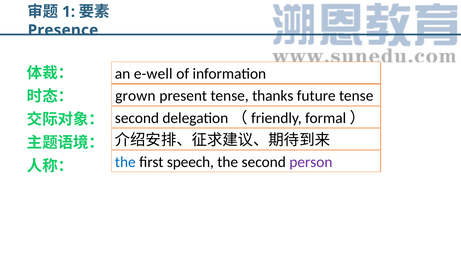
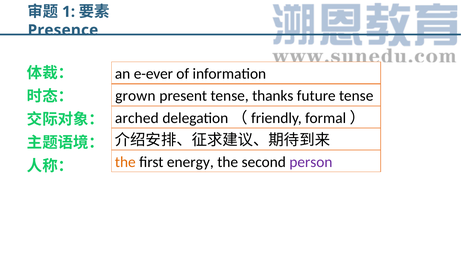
e-well: e-well -> e-ever
second at (137, 118): second -> arched
the at (125, 162) colour: blue -> orange
speech: speech -> energy
